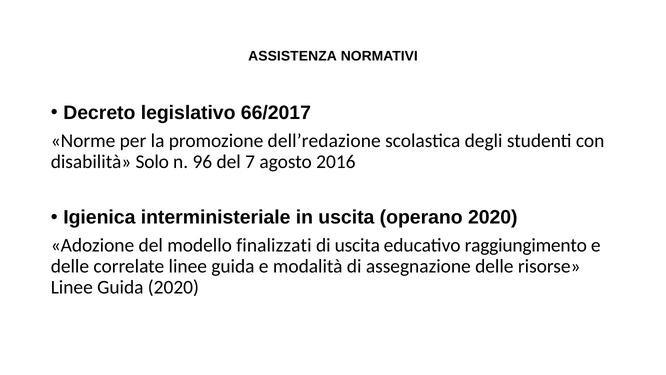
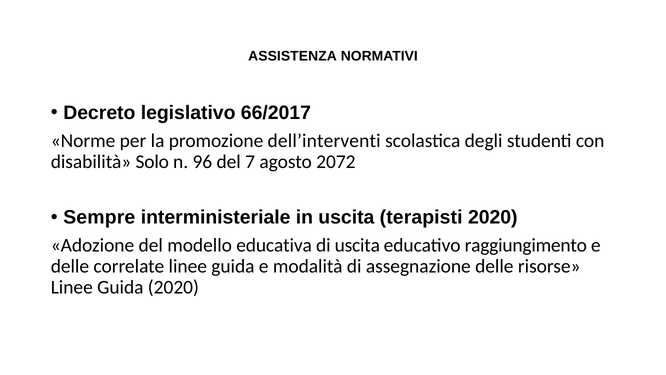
dell’redazione: dell’redazione -> dell’interventi
2016: 2016 -> 2072
Igienica: Igienica -> Sempre
operano: operano -> terapisti
finalizzati: finalizzati -> educativa
